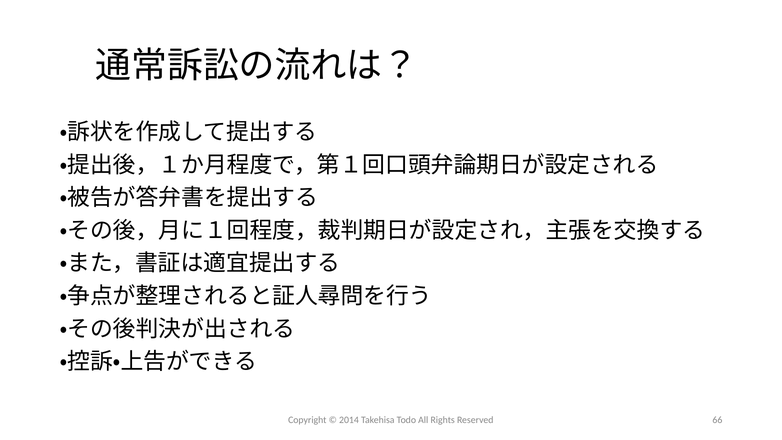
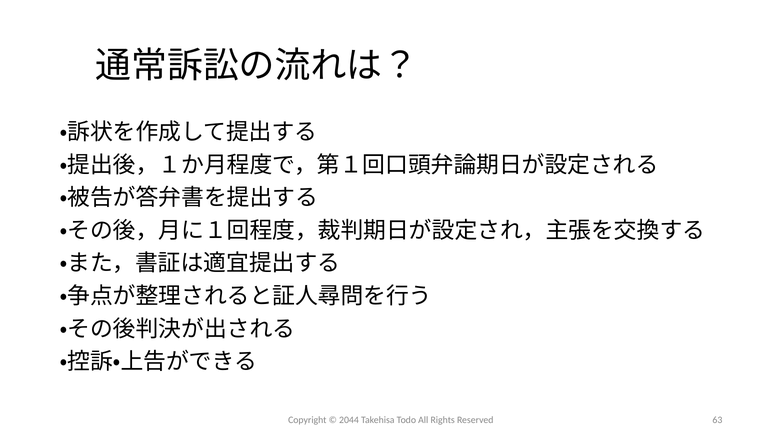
2014: 2014 -> 2044
66: 66 -> 63
